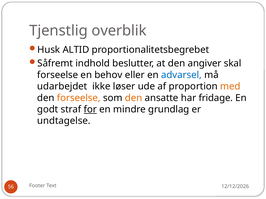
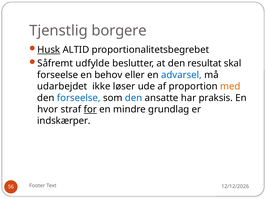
overblik: overblik -> borgere
Husk underline: none -> present
indhold: indhold -> udfylde
angiver: angiver -> resultat
forseelse at (79, 98) colour: orange -> blue
den at (134, 98) colour: orange -> blue
fridage: fridage -> praksis
godt: godt -> hvor
undtagelse: undtagelse -> indskærper
